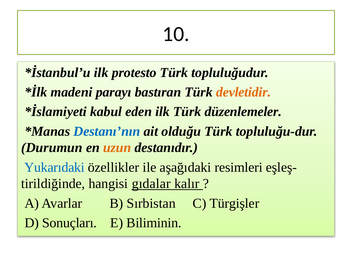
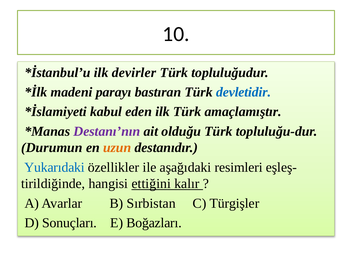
protesto: protesto -> devirler
devletidir colour: orange -> blue
düzenlemeler: düzenlemeler -> amaçlamıştır
Destanı’nın colour: blue -> purple
gıdalar: gıdalar -> ettiğini
Biliminin: Biliminin -> Boğazları
